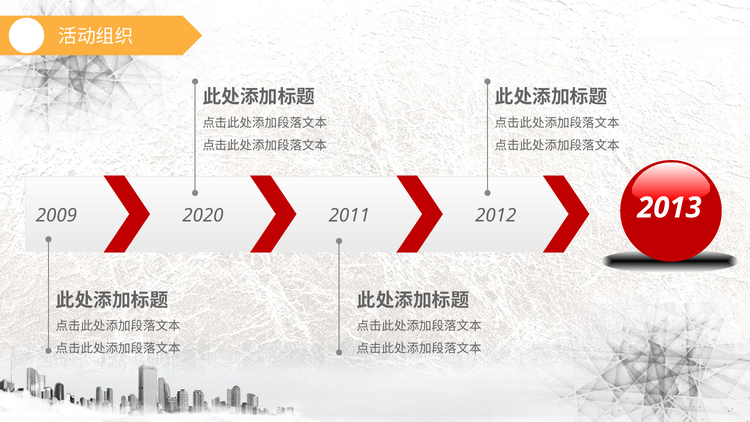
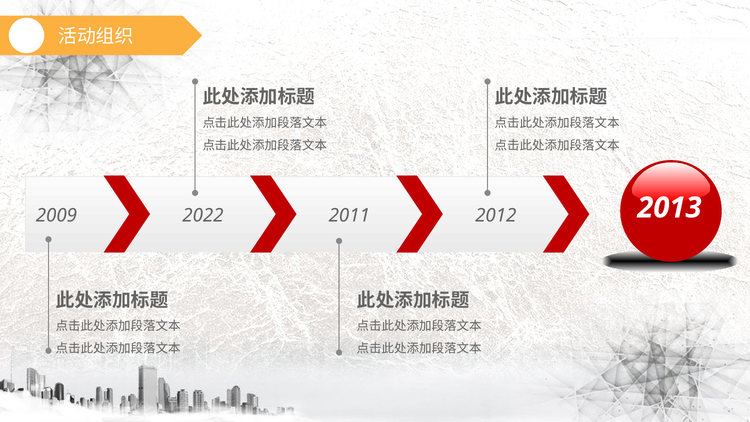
2020: 2020 -> 2022
